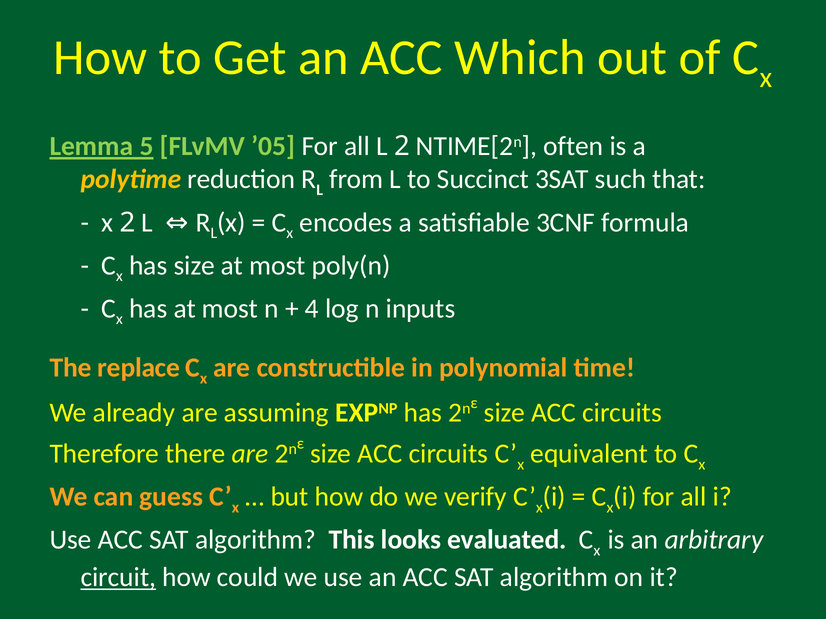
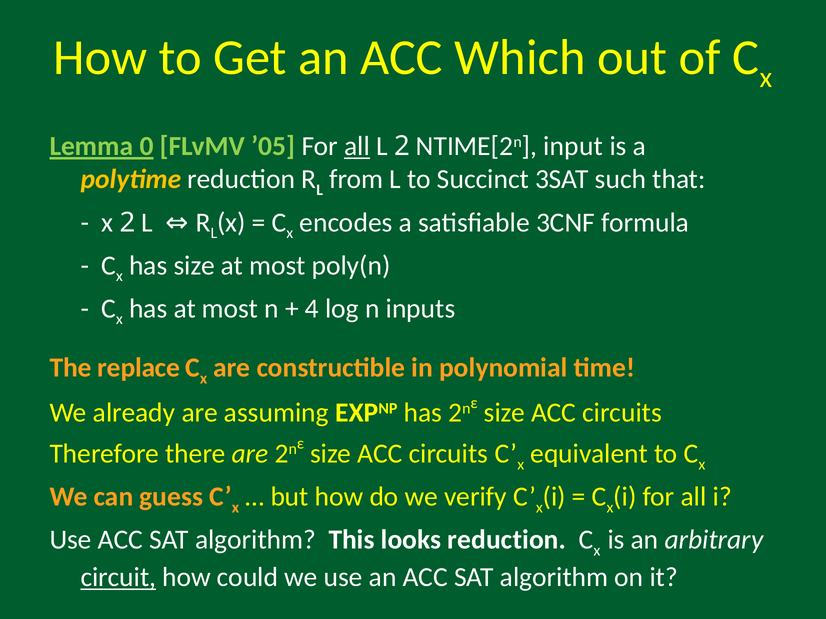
5: 5 -> 0
all at (357, 146) underline: none -> present
often: often -> input
looks evaluated: evaluated -> reduction
